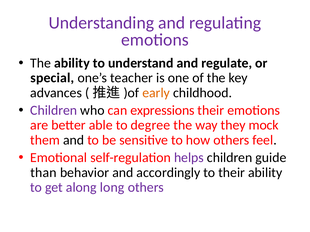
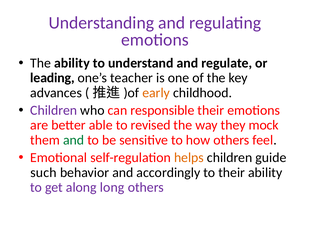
special: special -> leading
expressions: expressions -> responsible
degree: degree -> revised
and at (74, 140) colour: black -> green
helps colour: purple -> orange
than: than -> such
